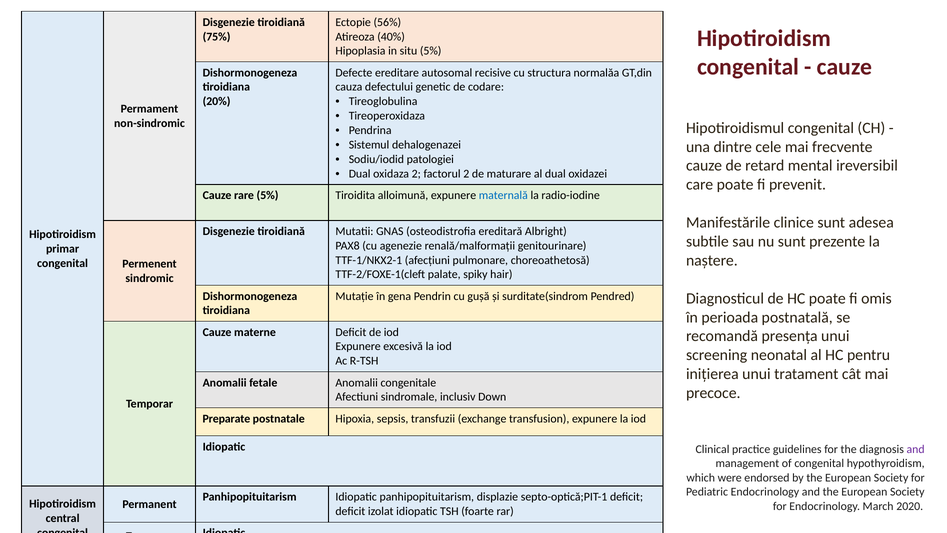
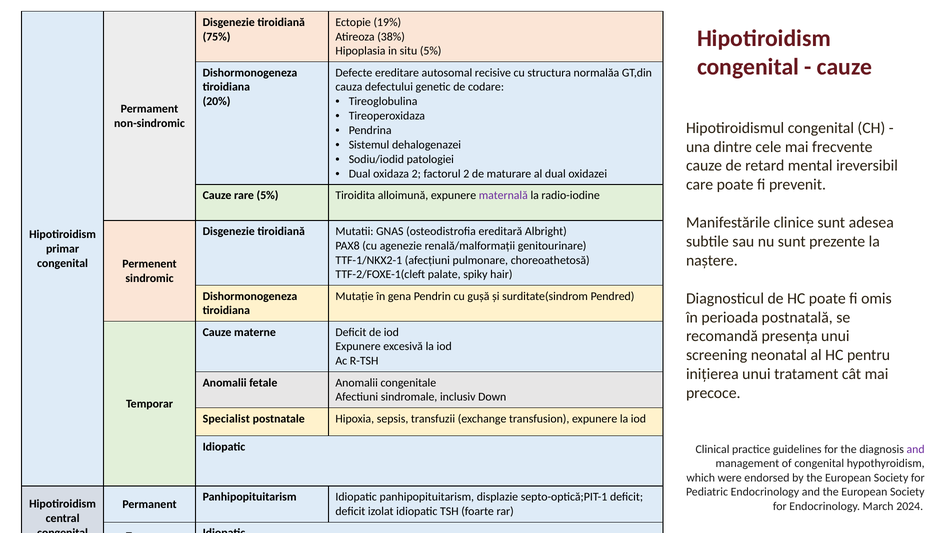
56%: 56% -> 19%
40%: 40% -> 38%
maternală colour: blue -> purple
Preparate: Preparate -> Specialist
2020: 2020 -> 2024
